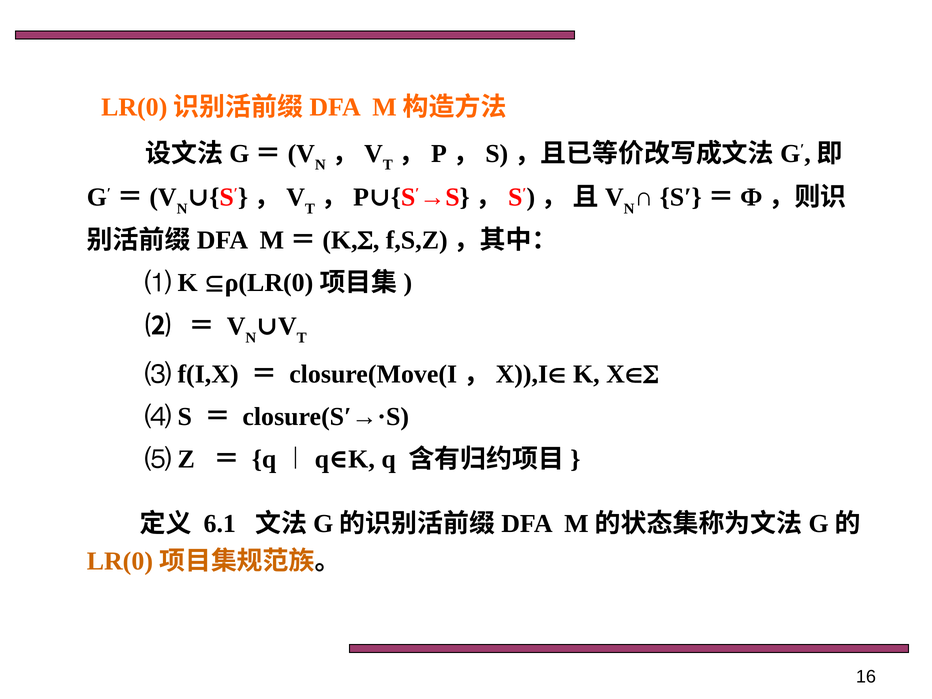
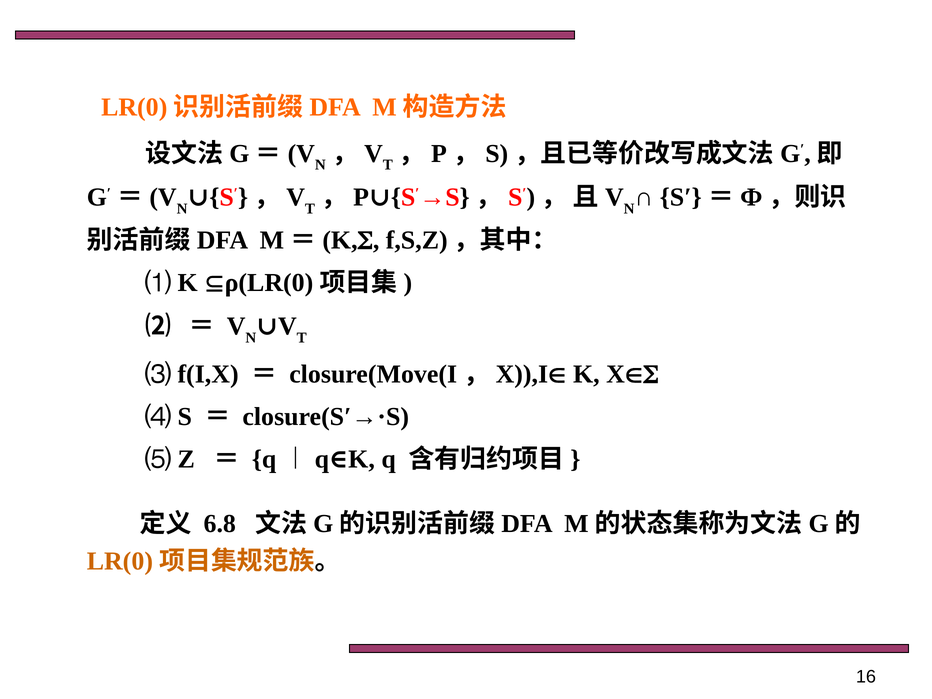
6.1: 6.1 -> 6.8
